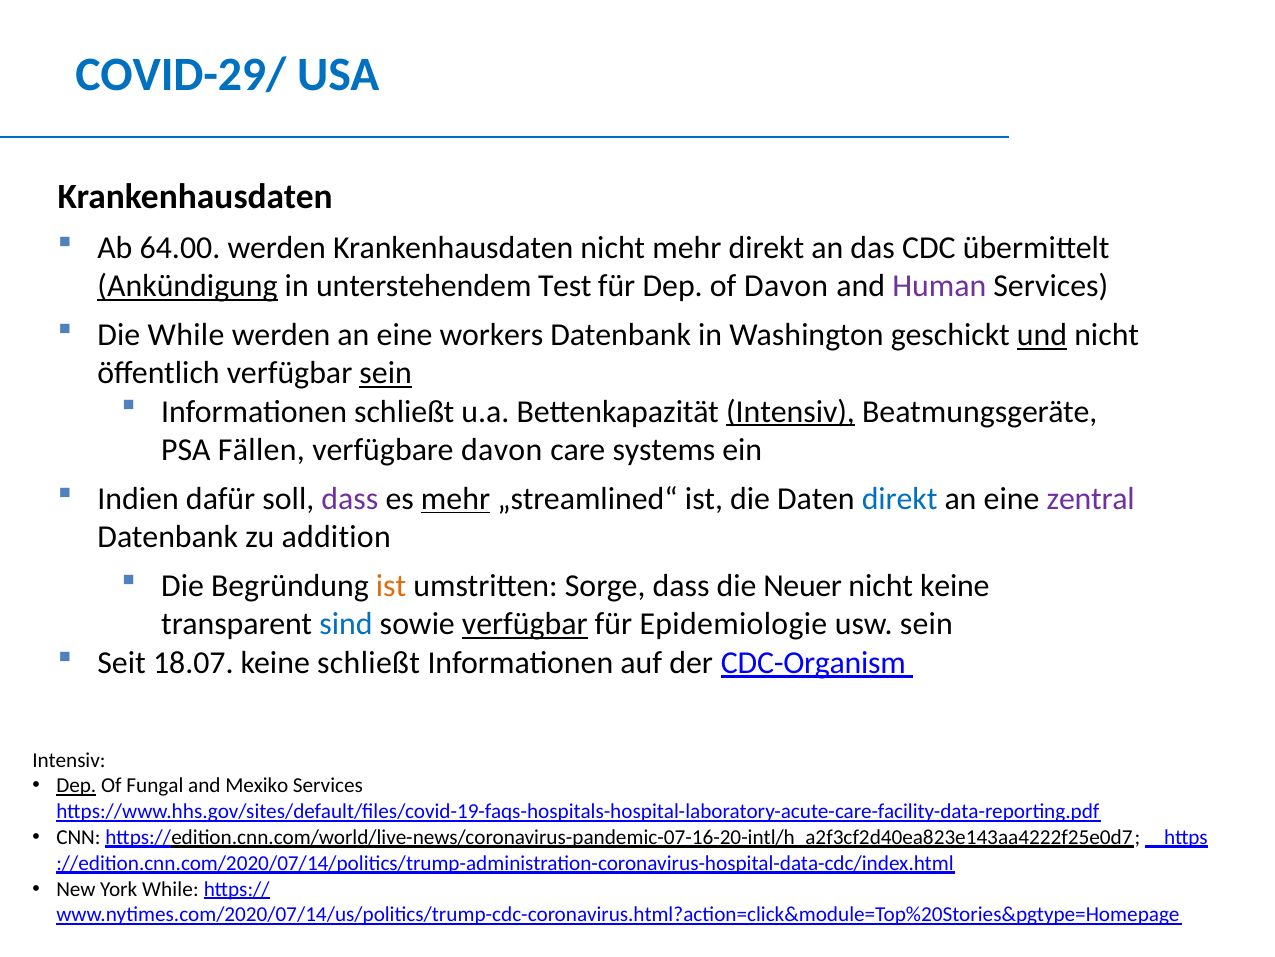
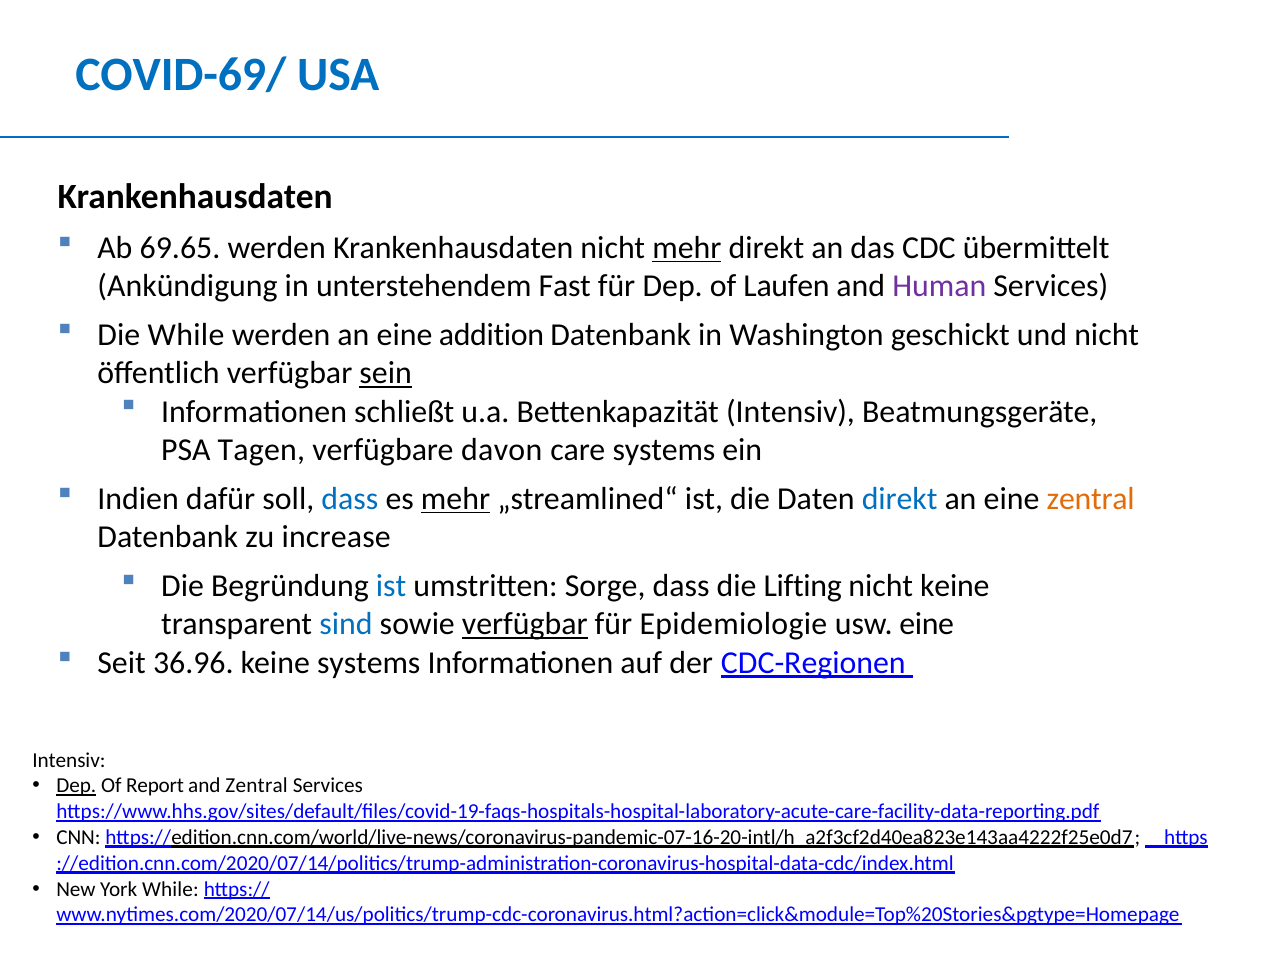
COVID-29/: COVID-29/ -> COVID-69/
64.00: 64.00 -> 69.65
mehr at (687, 248) underline: none -> present
Ankündigung underline: present -> none
Test: Test -> Fast
of Davon: Davon -> Laufen
workers: workers -> addition
und underline: present -> none
Intensiv at (791, 411) underline: present -> none
Fällen: Fällen -> Tagen
dass at (350, 498) colour: purple -> blue
zentral at (1091, 498) colour: purple -> orange
addition: addition -> increase
ist at (391, 586) colour: orange -> blue
Neuer: Neuer -> Lifting
usw sein: sein -> eine
18.07: 18.07 -> 36.96
keine schließt: schließt -> systems
CDC-Organism: CDC-Organism -> CDC-Regionen
Of Fungal: Fungal -> Report
and Mexiko: Mexiko -> Zentral
